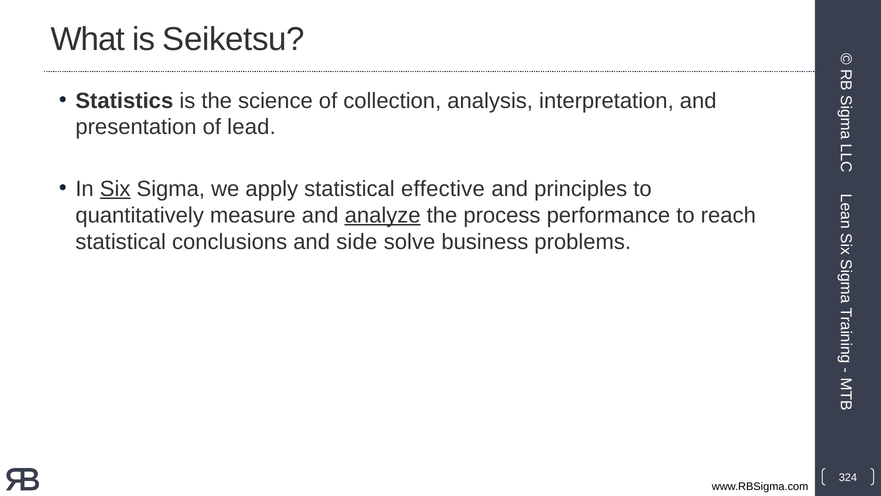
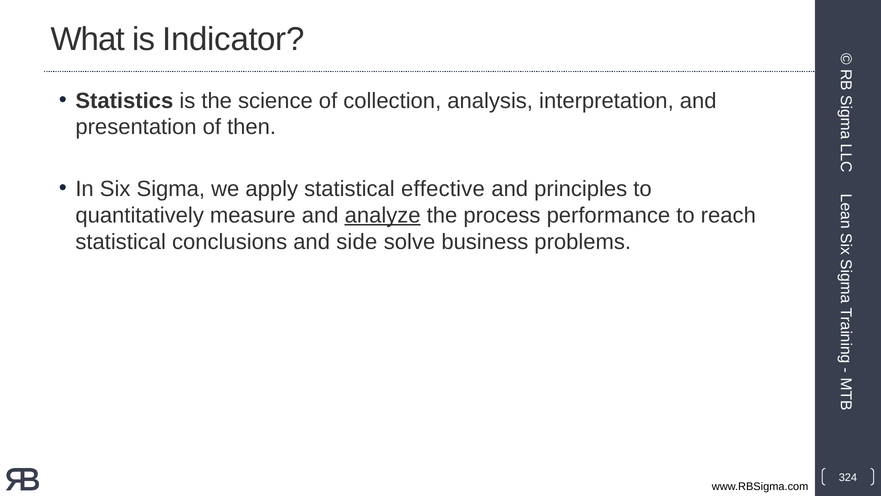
Seiketsu: Seiketsu -> Indicator
lead: lead -> then
Six underline: present -> none
